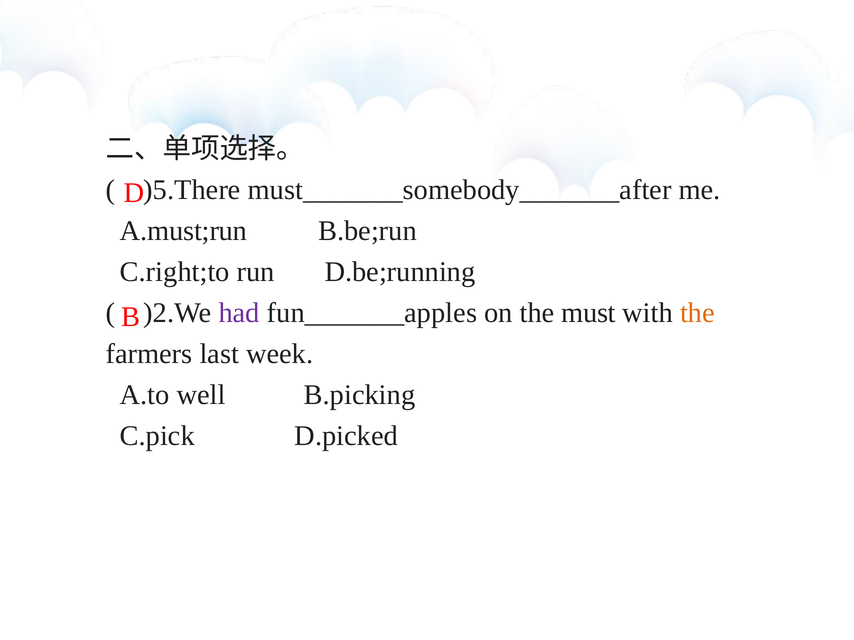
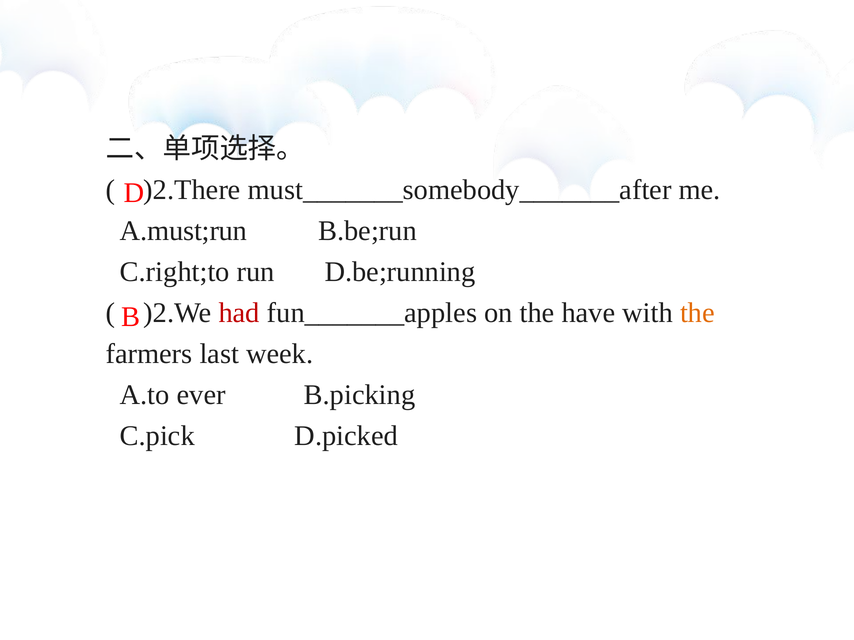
)5.There: )5.There -> )2.There
had colour: purple -> red
must: must -> have
well: well -> ever
